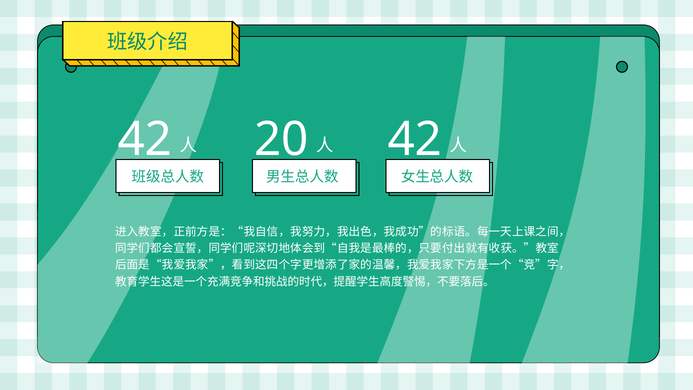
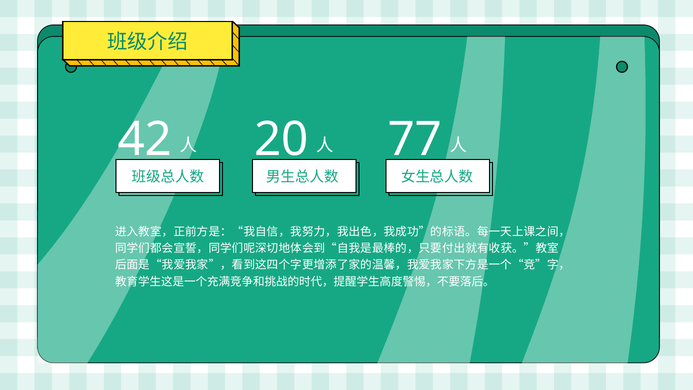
42 at (415, 139): 42 -> 77
